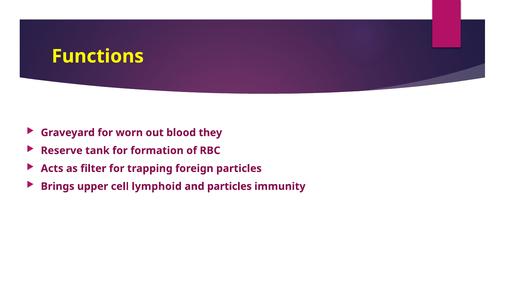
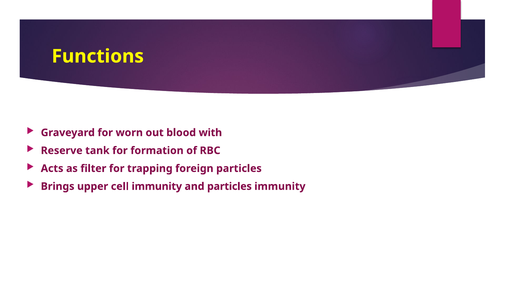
they: they -> with
cell lymphoid: lymphoid -> immunity
